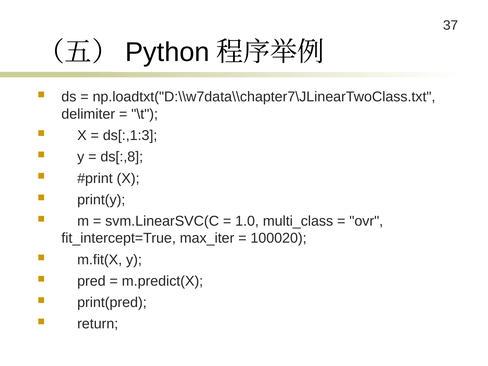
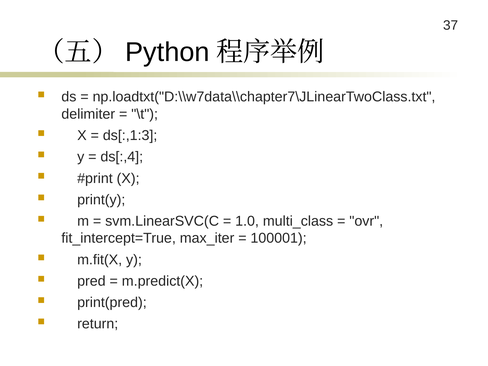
ds[:,8: ds[:,8 -> ds[:,4
100020: 100020 -> 100001
